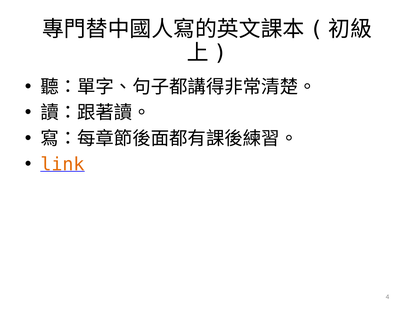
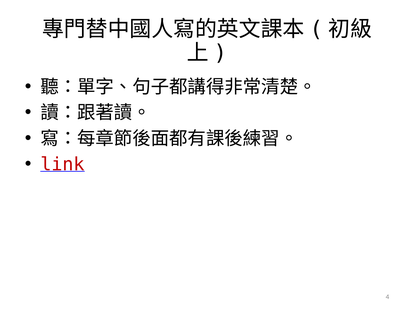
link colour: orange -> red
